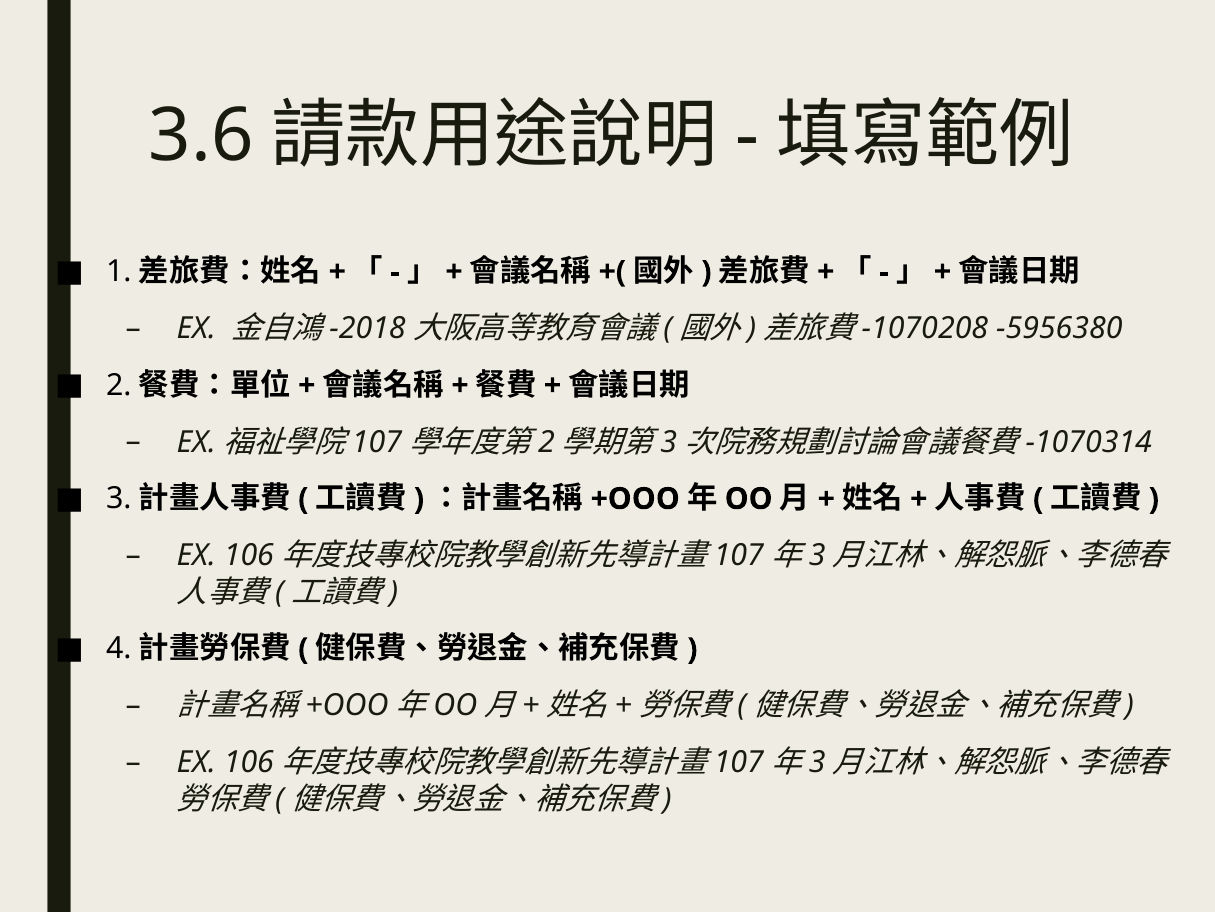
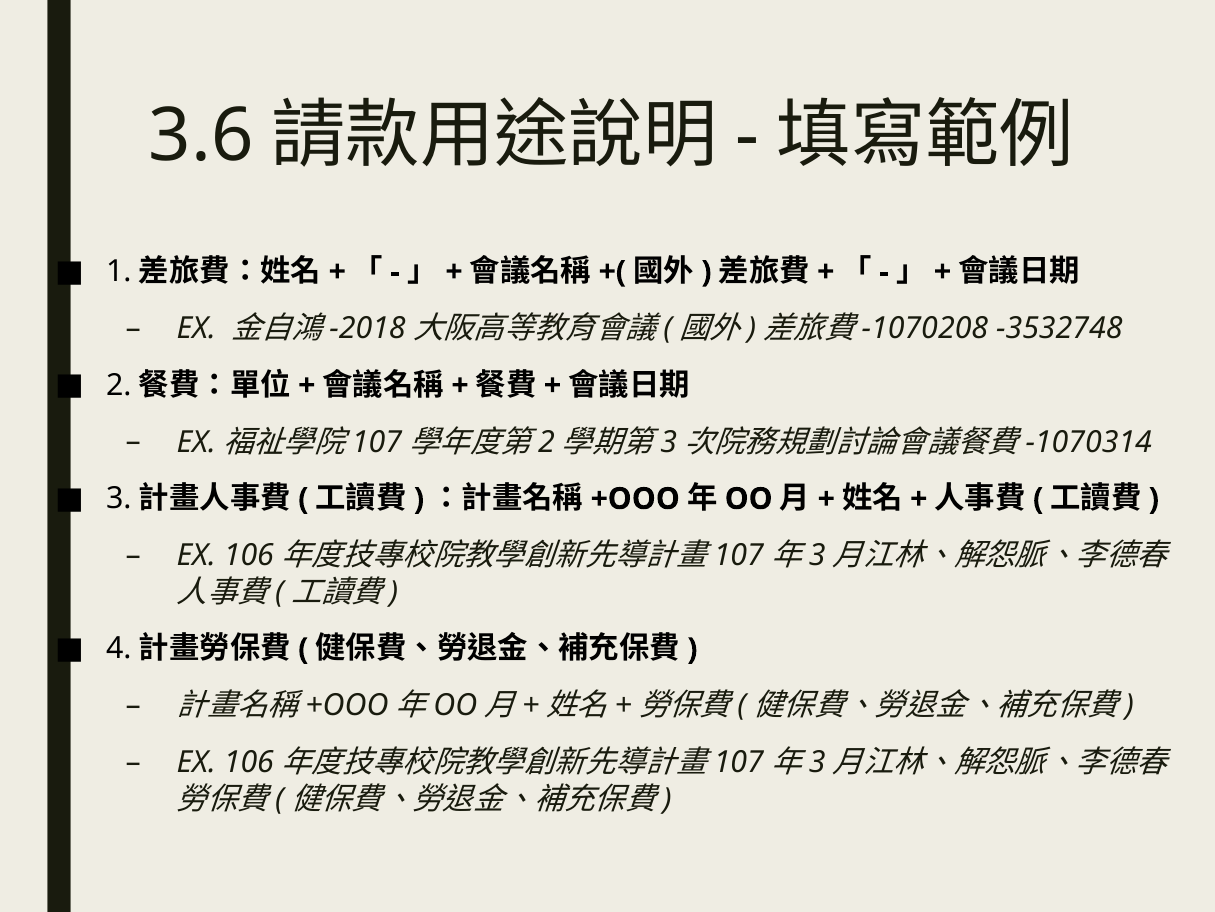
-5956380: -5956380 -> -3532748
